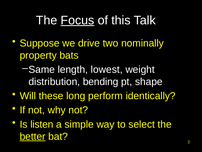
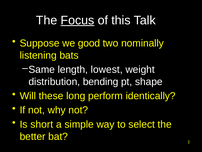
drive: drive -> good
property: property -> listening
listen: listen -> short
better underline: present -> none
